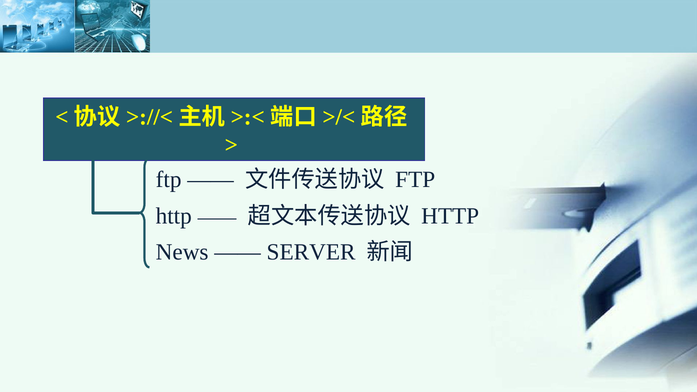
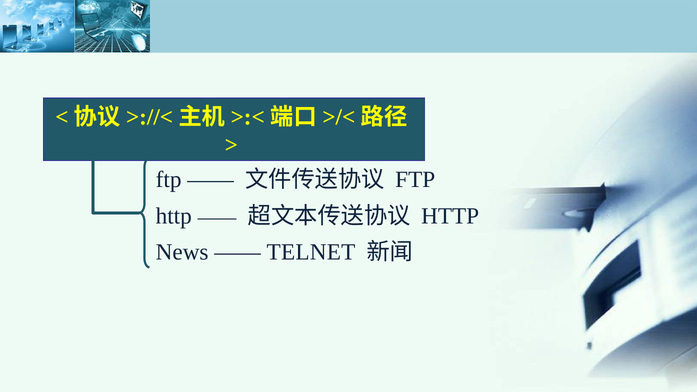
SERVER: SERVER -> TELNET
